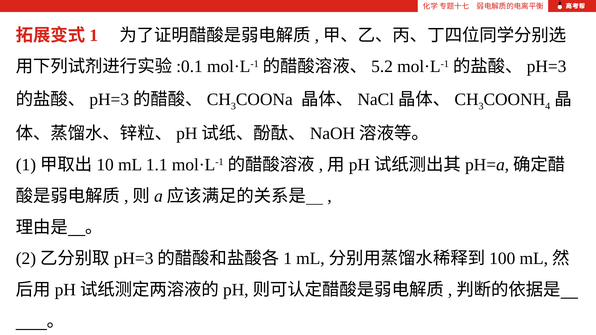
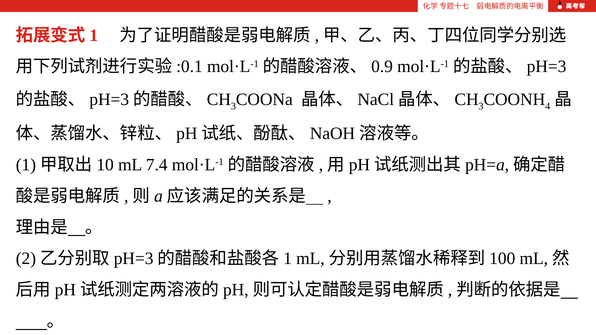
5.2: 5.2 -> 0.9
1.1: 1.1 -> 7.4
